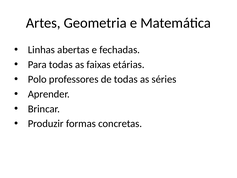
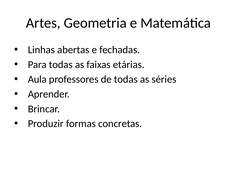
Polo: Polo -> Aula
